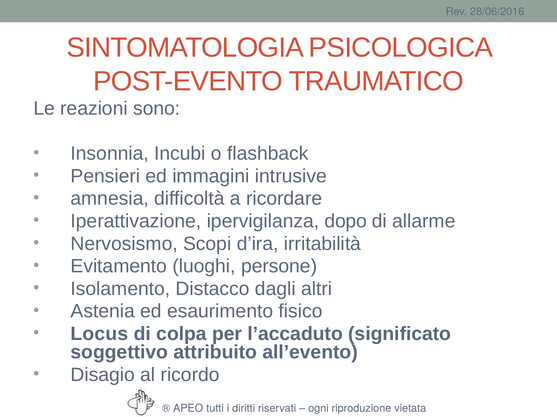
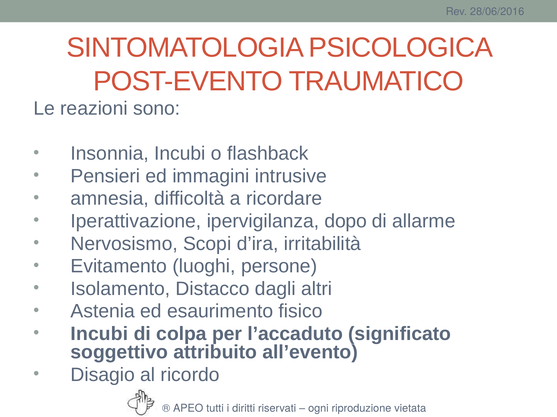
Locus at (99, 334): Locus -> Incubi
